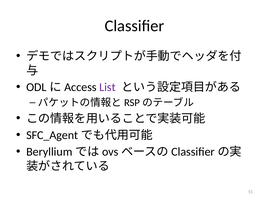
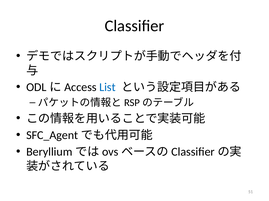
List colour: purple -> blue
